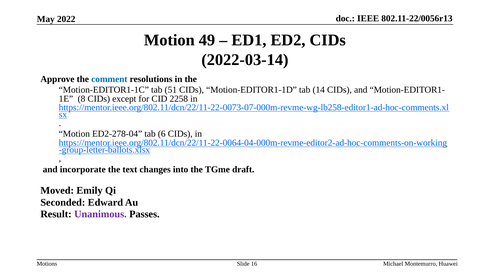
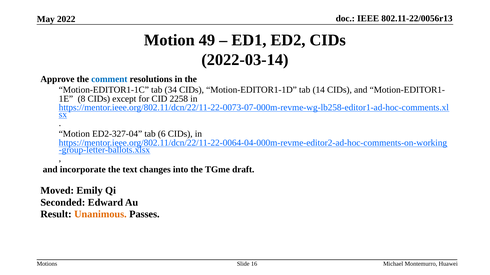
51: 51 -> 34
ED2-278-04: ED2-278-04 -> ED2-327-04
Unanimous colour: purple -> orange
